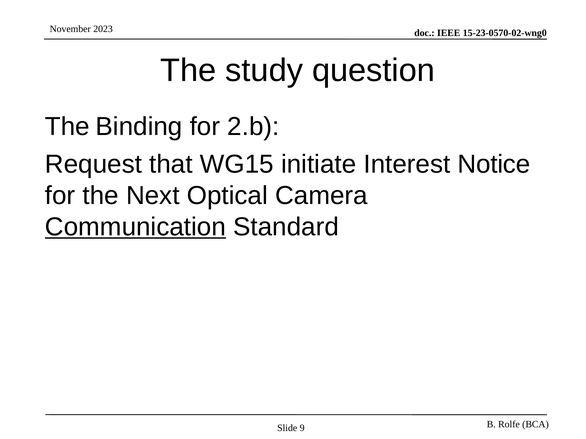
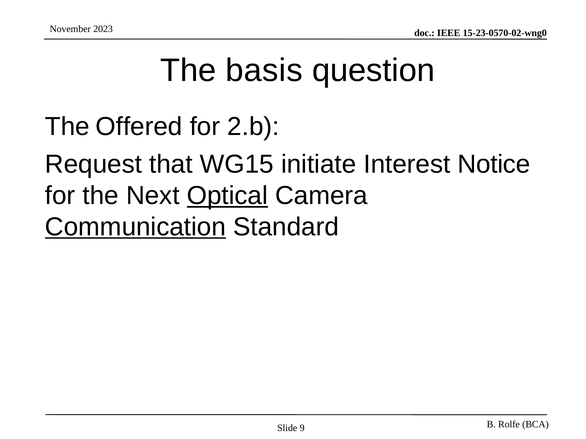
study: study -> basis
Binding: Binding -> Offered
Optical underline: none -> present
